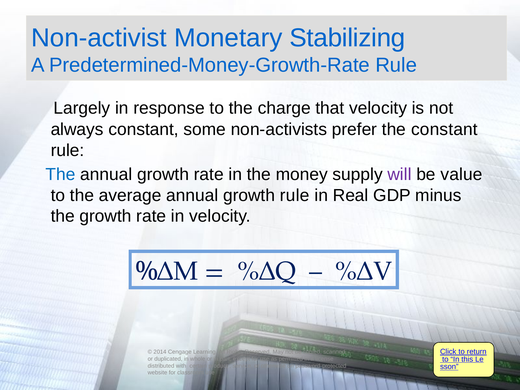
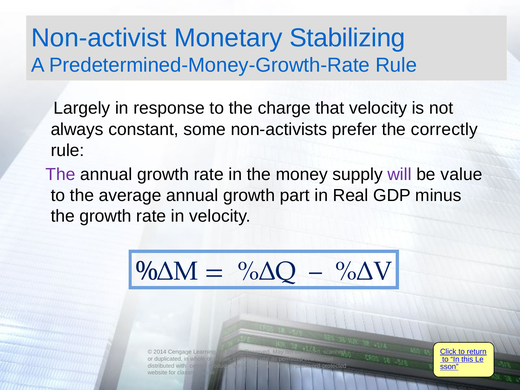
the constant: constant -> correctly
The at (61, 175) colour: blue -> purple
growth rule: rule -> part
